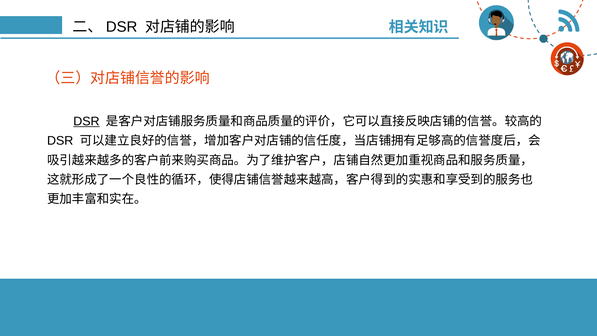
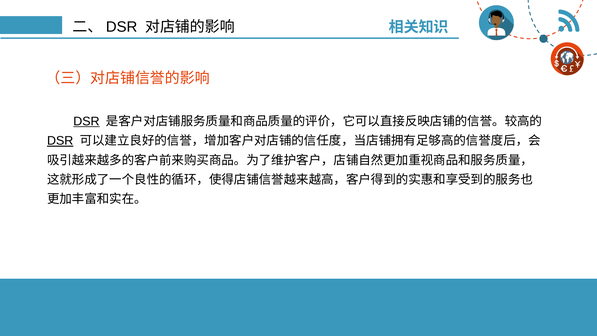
DSR at (60, 141) underline: none -> present
